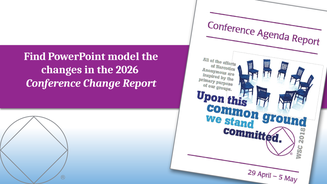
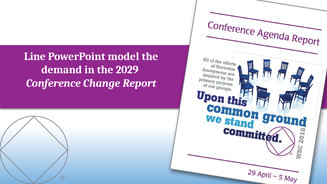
Find: Find -> Line
changes: changes -> demand
2026: 2026 -> 2029
